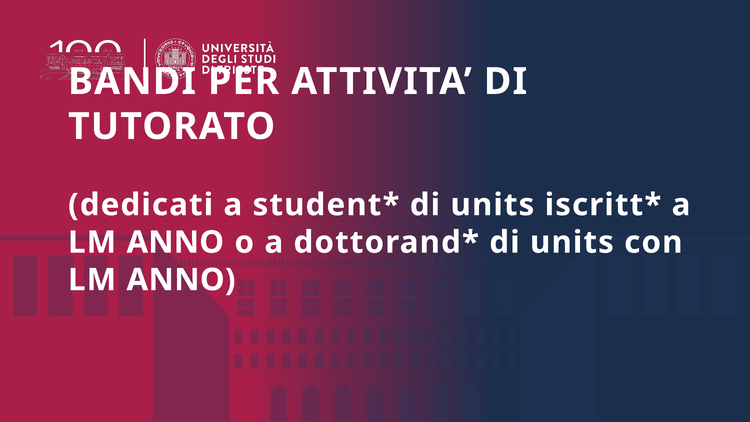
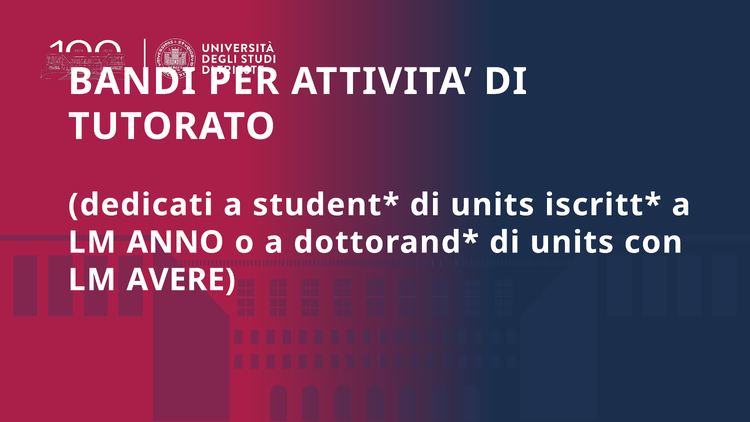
ANNO at (181, 280): ANNO -> AVERE
